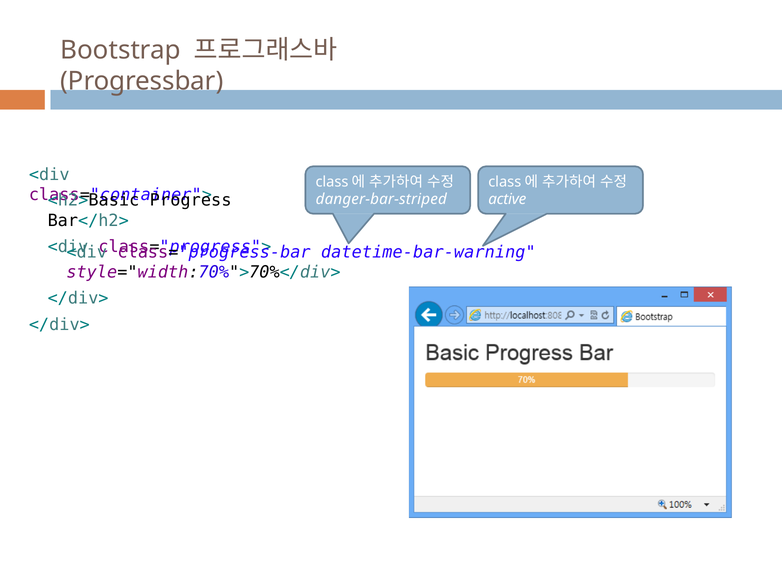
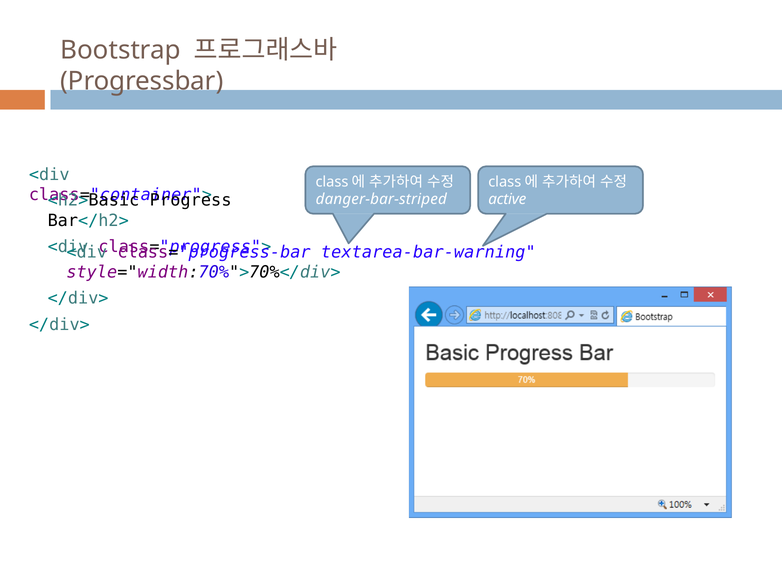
datetime-bar-warning: datetime-bar-warning -> textarea-bar-warning
